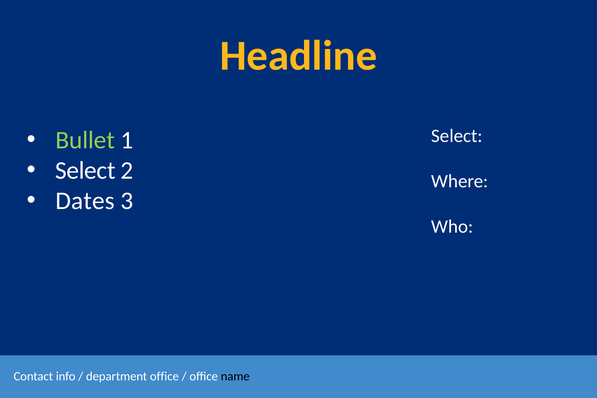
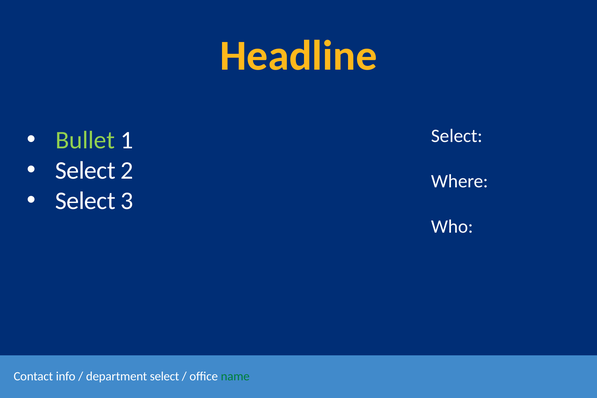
Dates at (85, 201): Dates -> Select
department office: office -> select
name colour: black -> green
